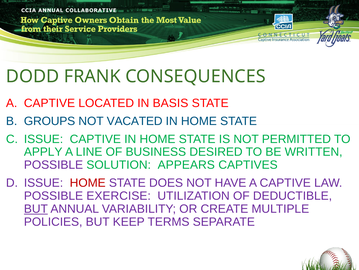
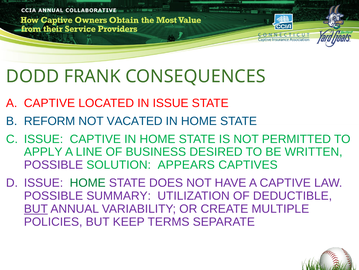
IN BASIS: BASIS -> ISSUE
GROUPS: GROUPS -> REFORM
HOME at (88, 182) colour: red -> green
EXERCISE: EXERCISE -> SUMMARY
